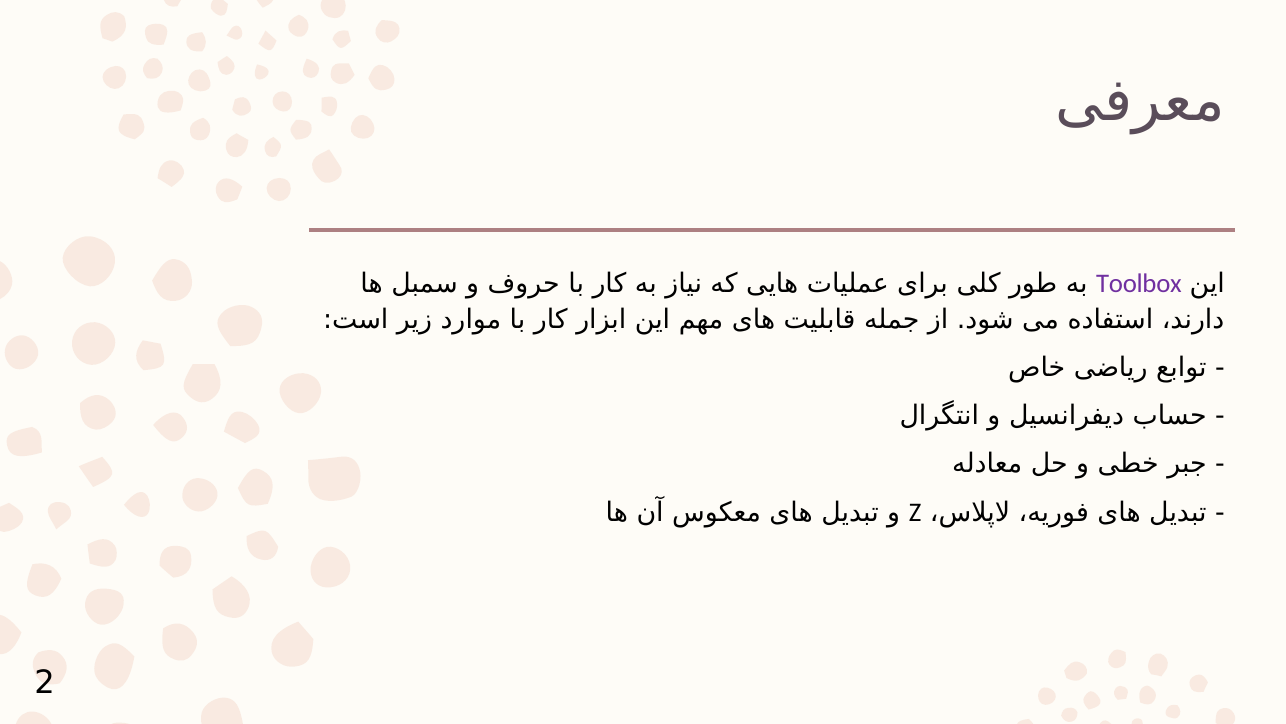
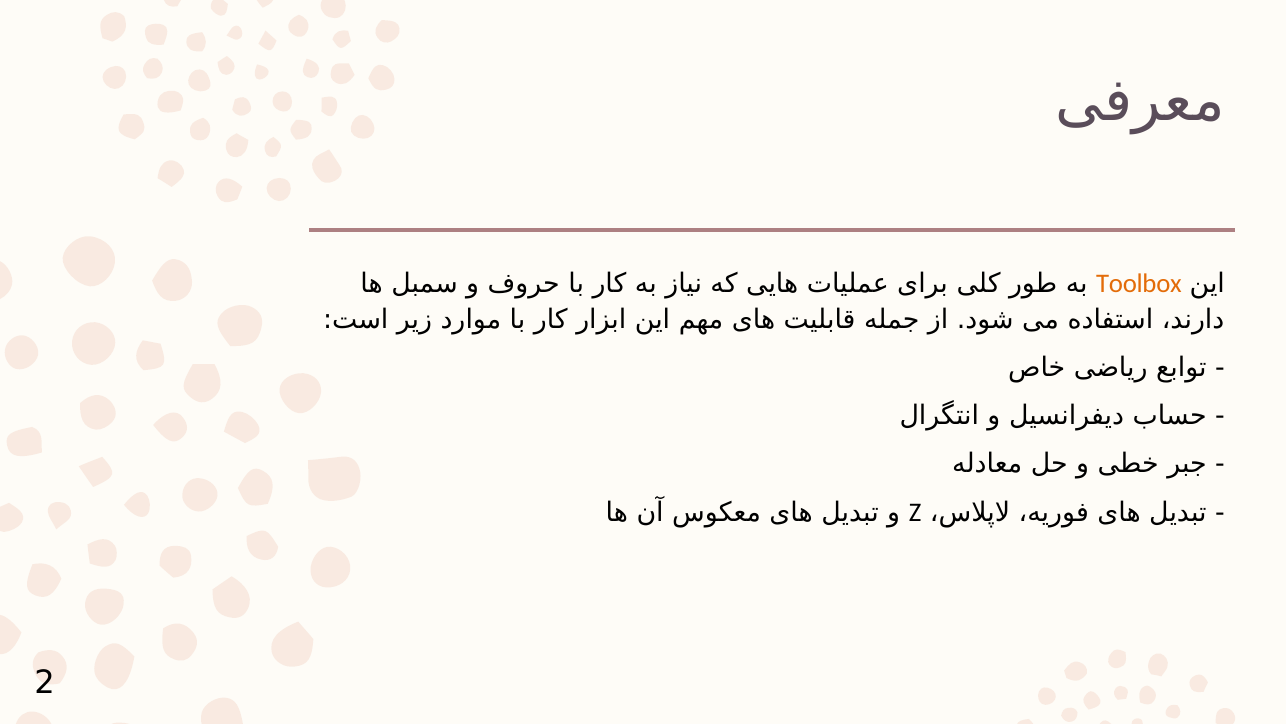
Toolbox colour: purple -> orange
